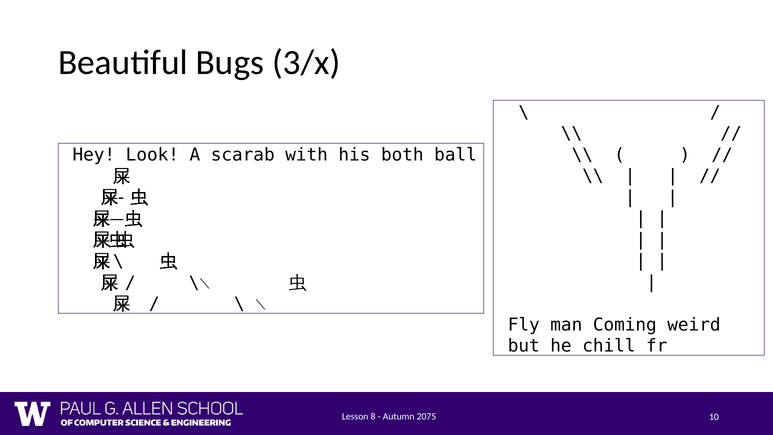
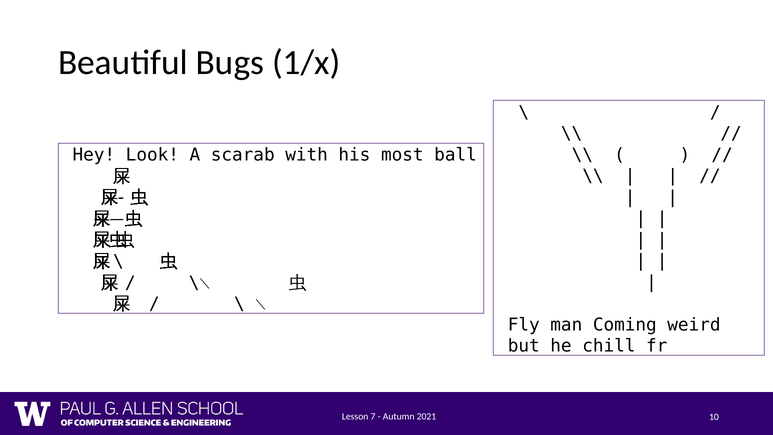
3/x: 3/x -> 1/x
both: both -> most
8: 8 -> 7
2075: 2075 -> 2021
